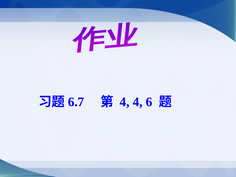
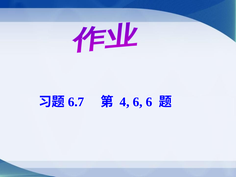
4 4: 4 -> 6
